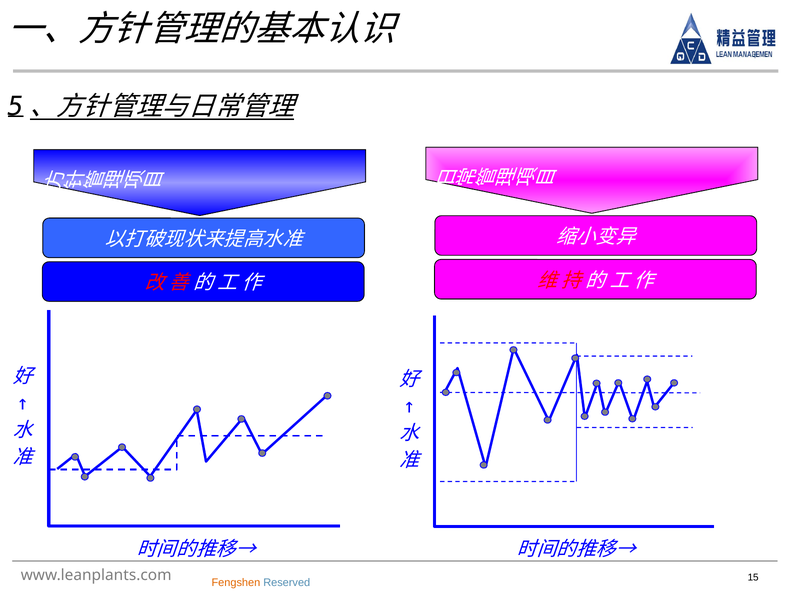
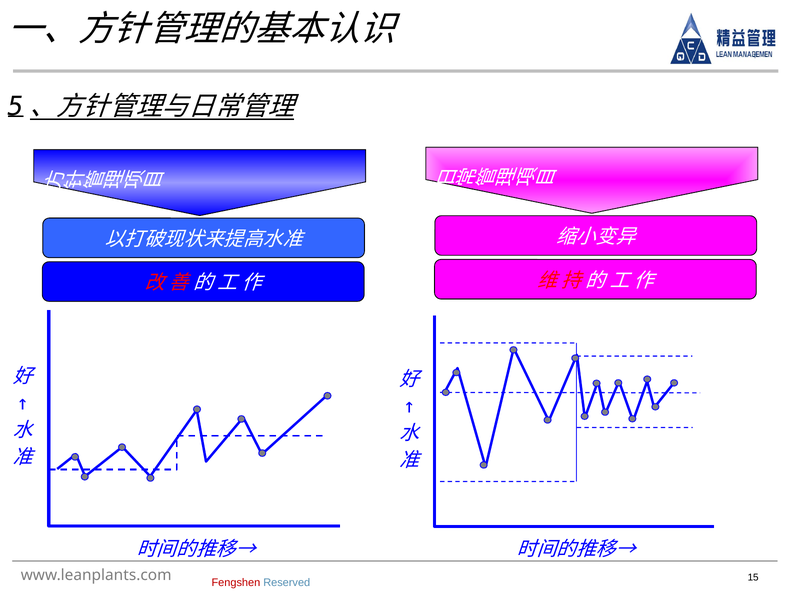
Fengshen colour: orange -> red
